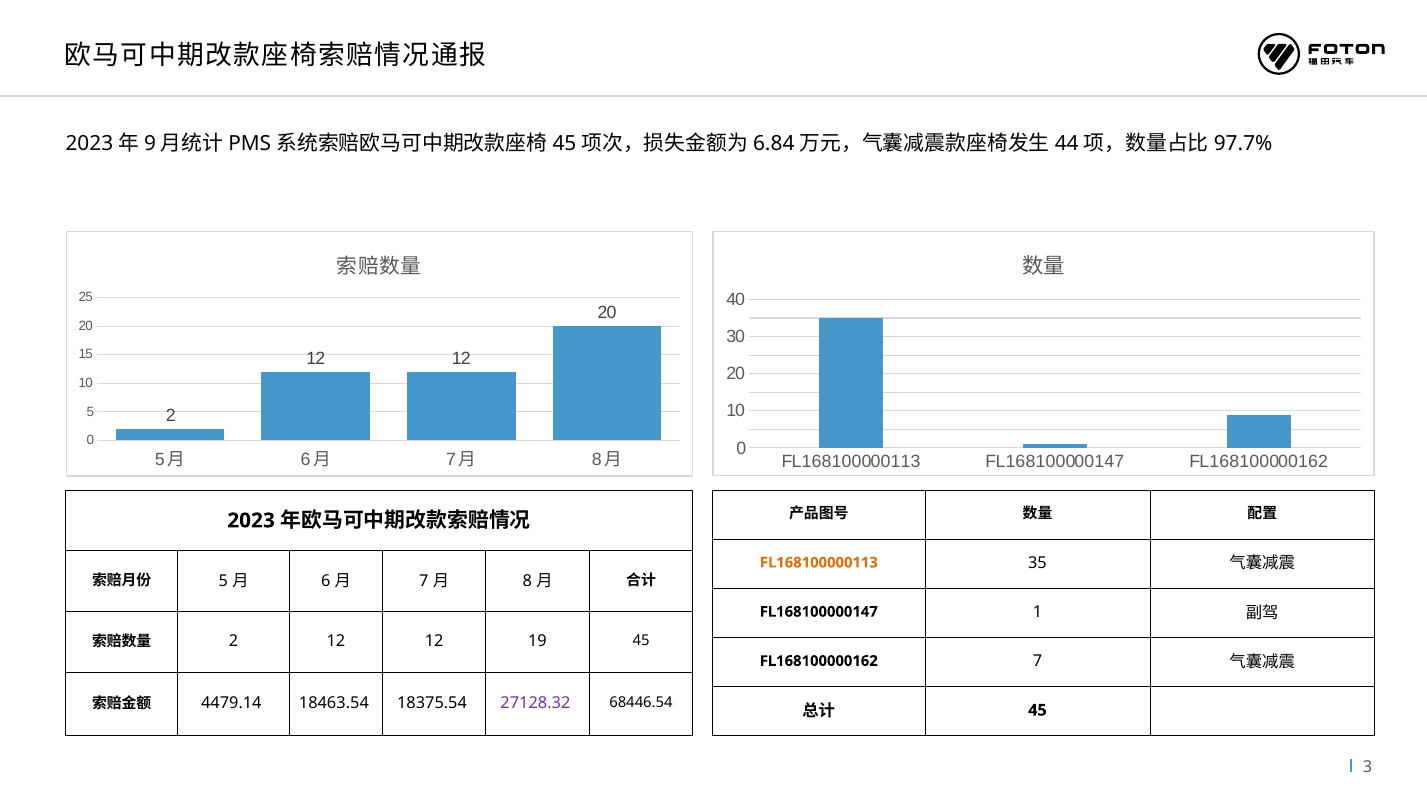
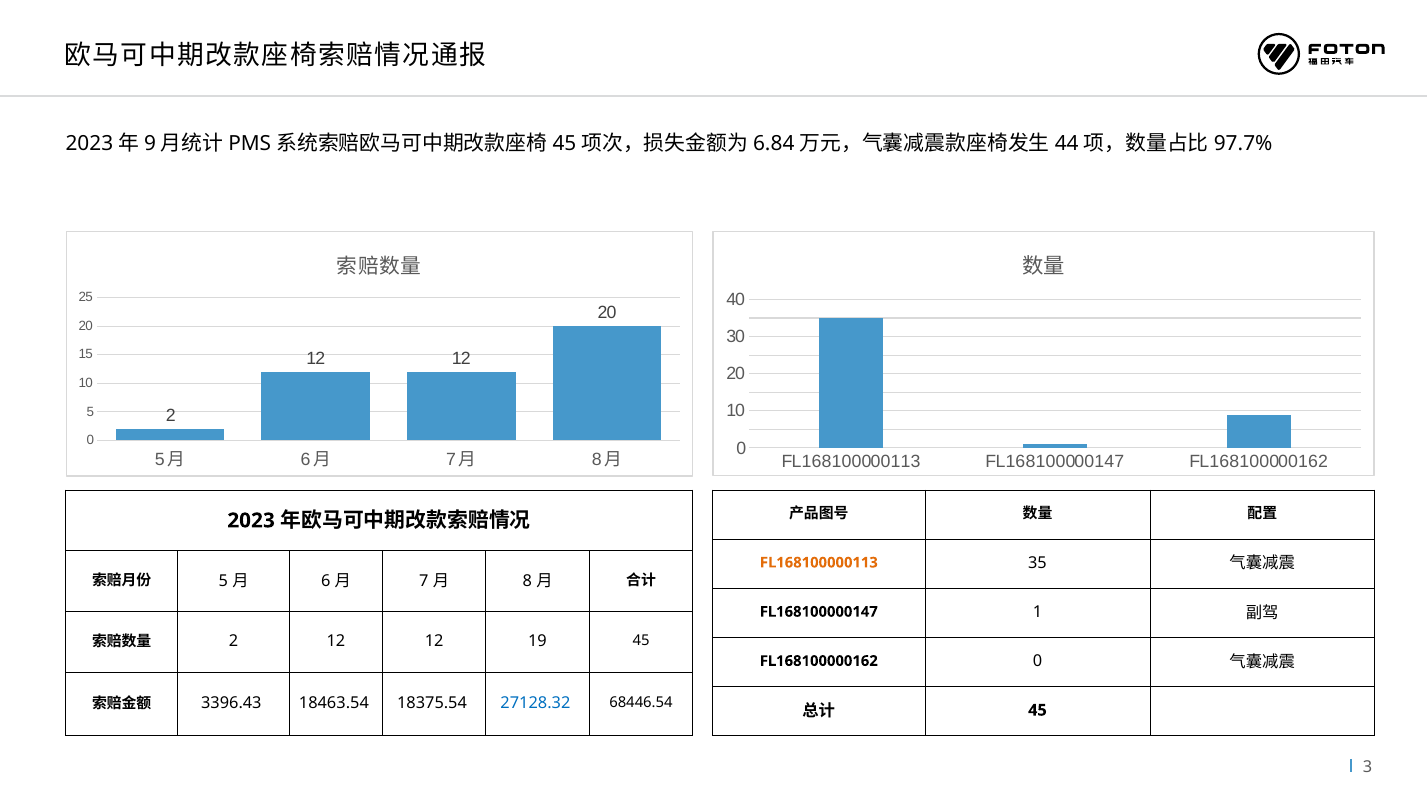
7 at (1038, 661): 7 -> 0
4479.14: 4479.14 -> 3396.43
27128.32 colour: purple -> blue
